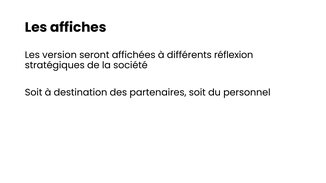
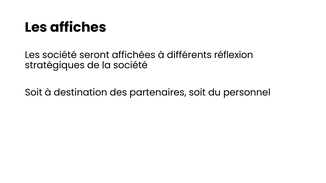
Les version: version -> société
